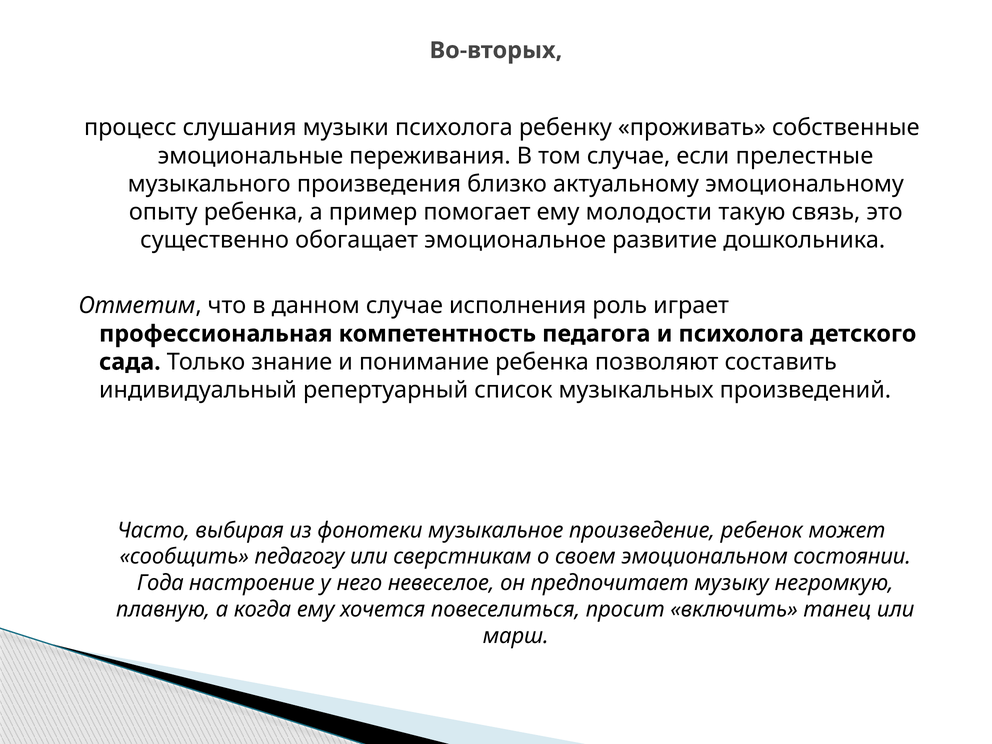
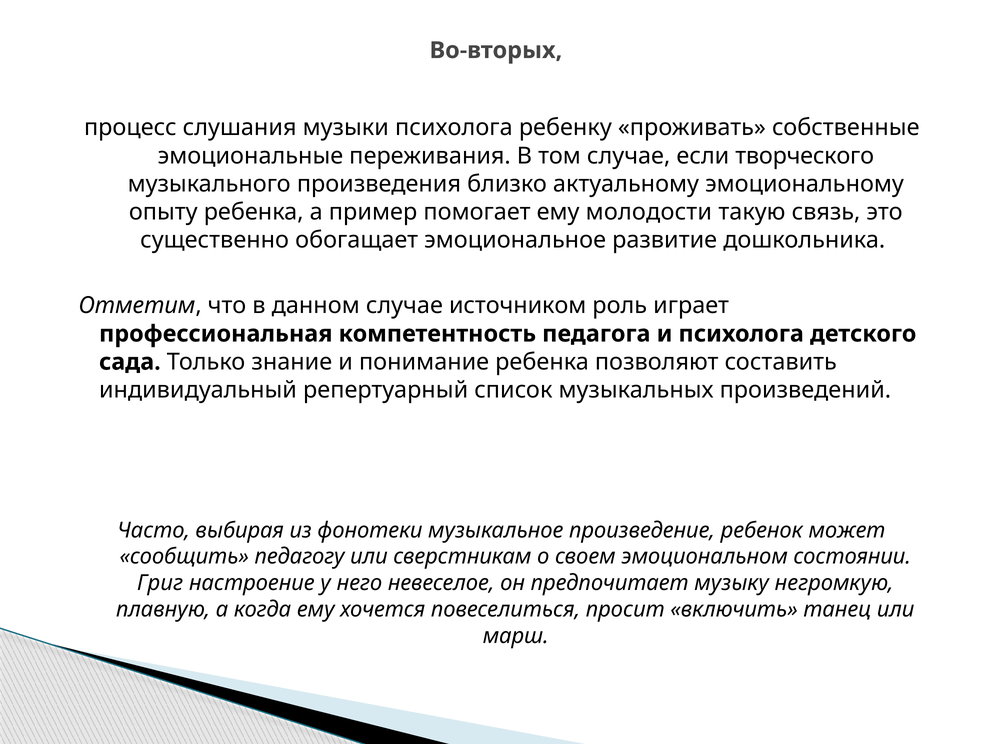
прелестные: прелестные -> творческого
исполнения: исполнения -> источником
Года: Года -> Григ
